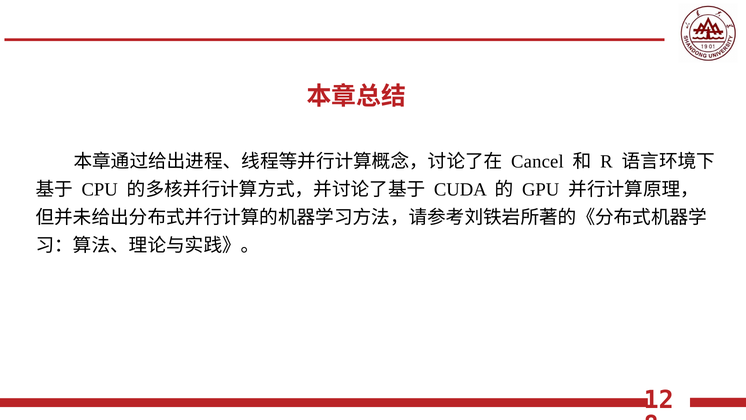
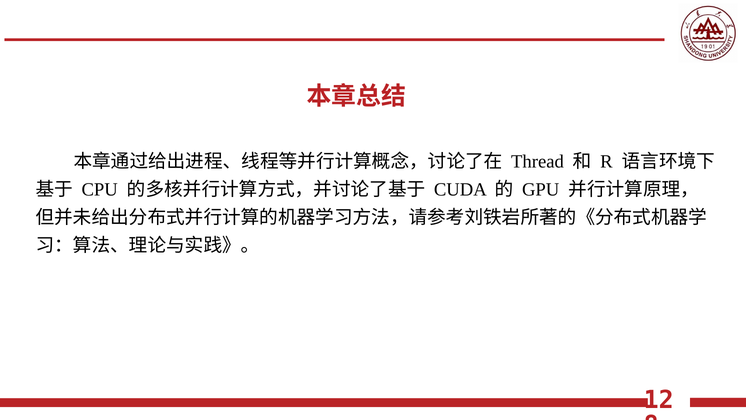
Cancel: Cancel -> Thread
